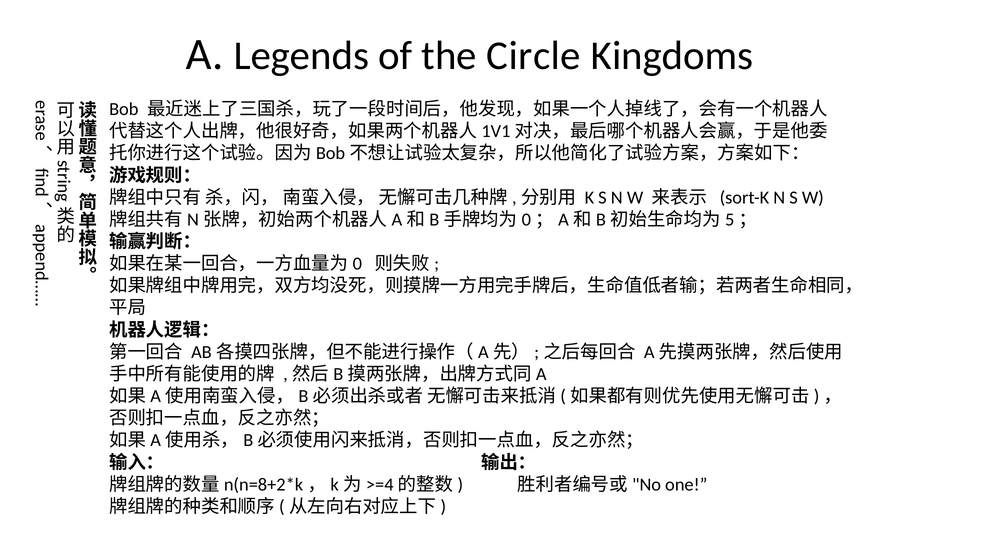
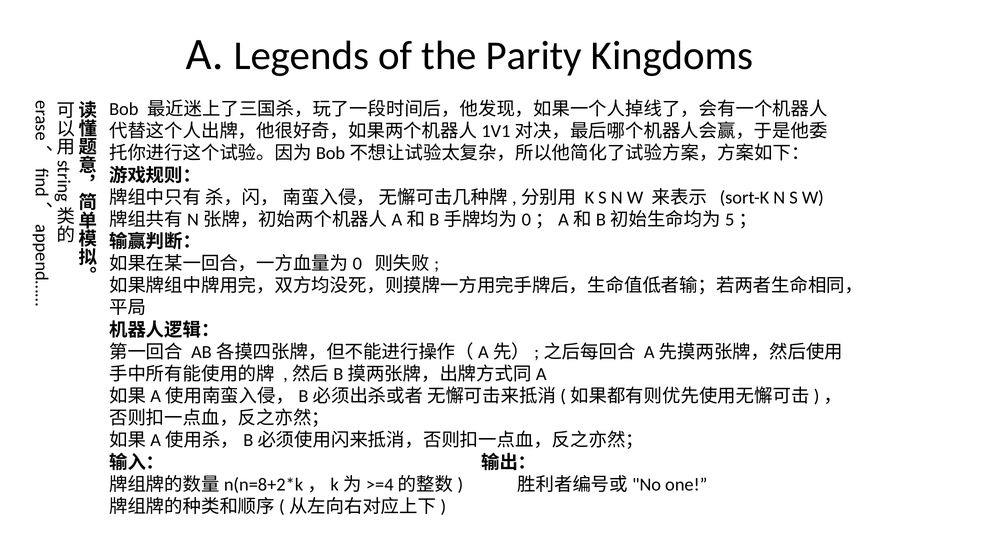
Circle: Circle -> Parity
